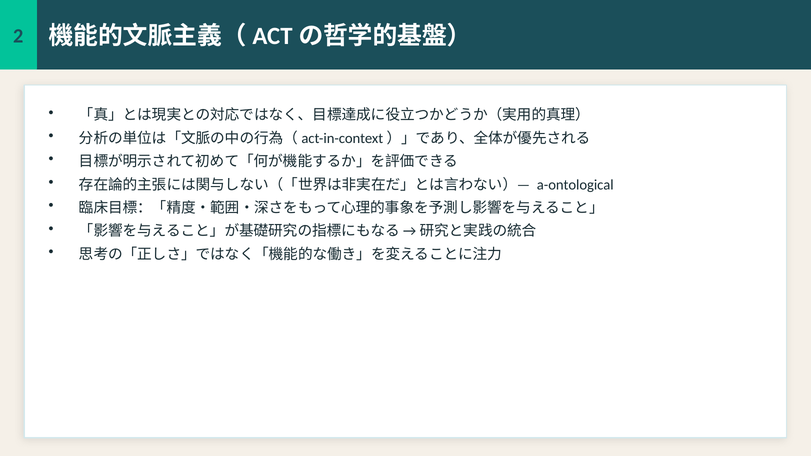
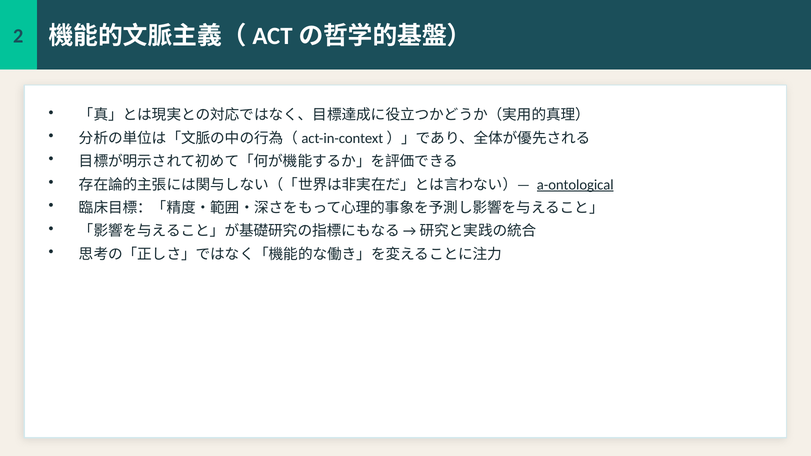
a-ontological underline: none -> present
